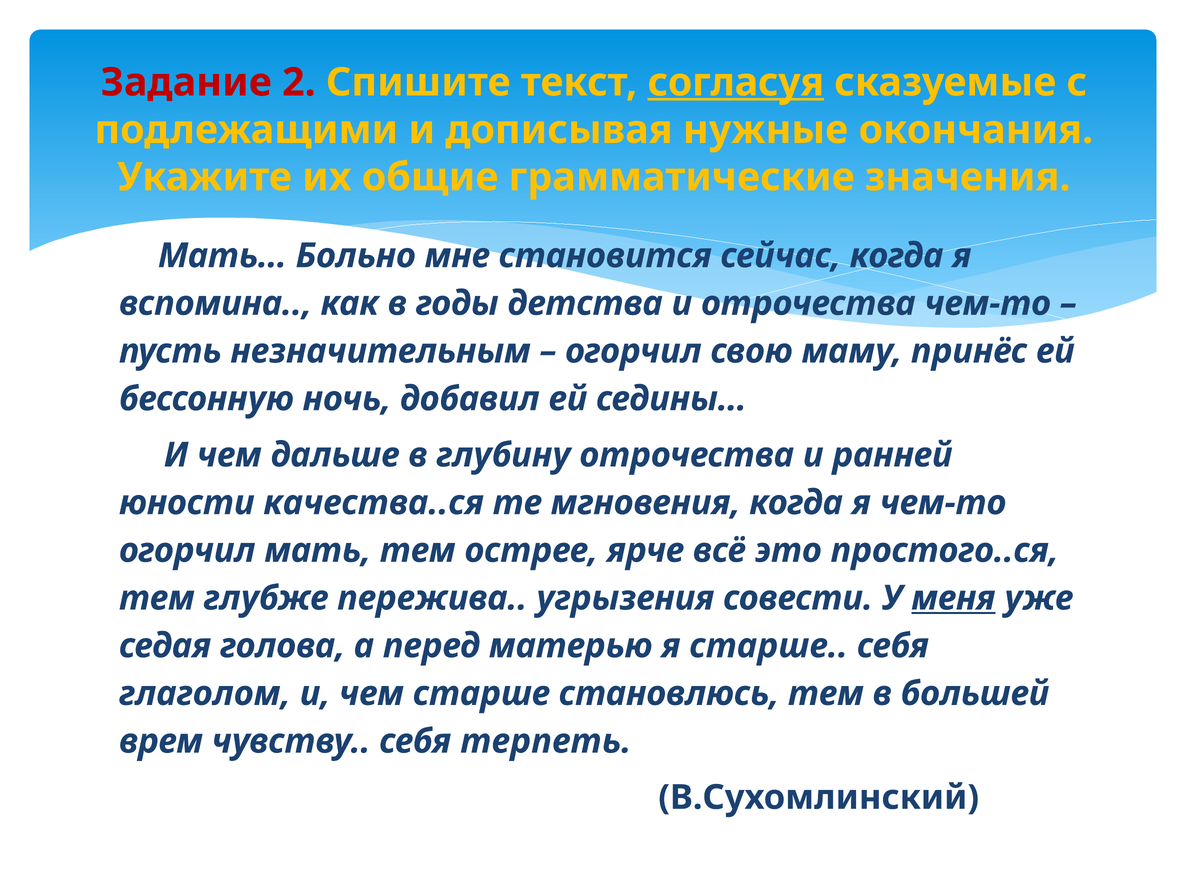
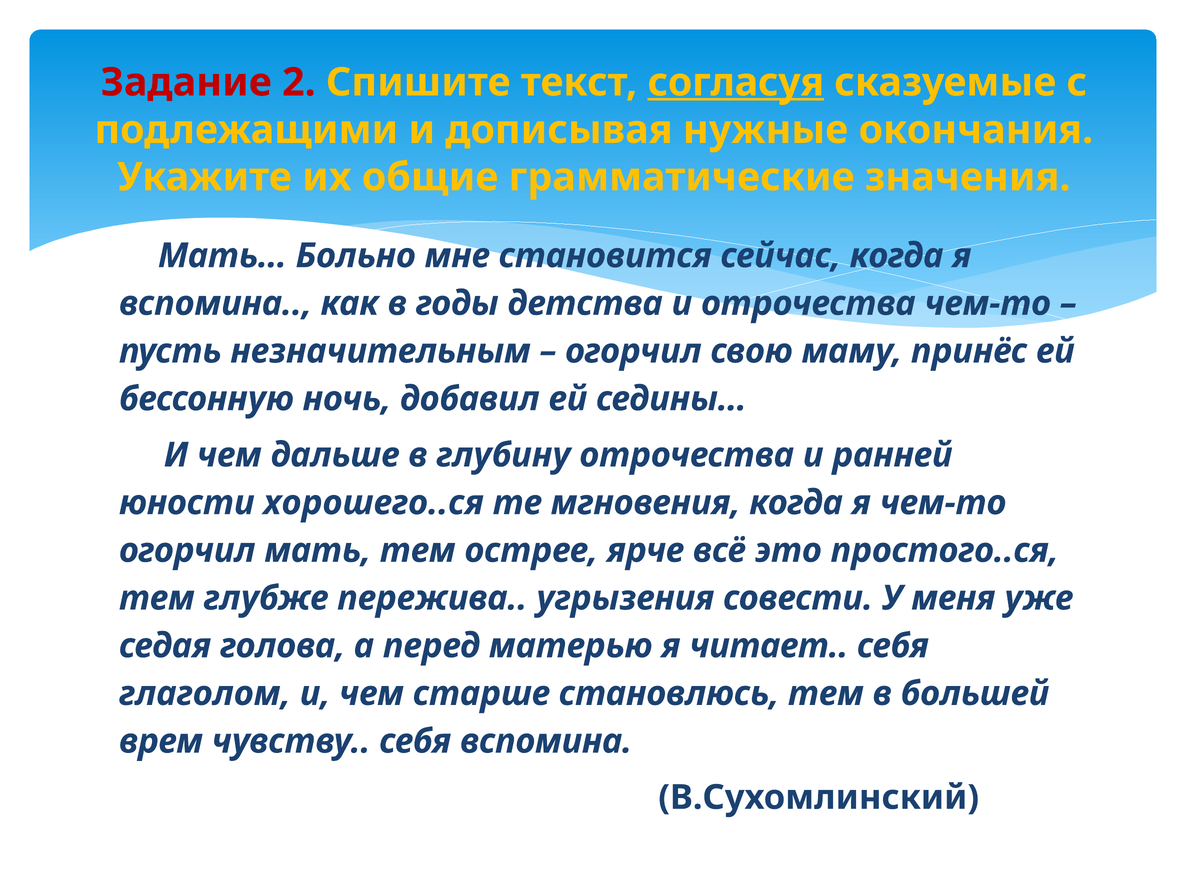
качества..ся: качества..ся -> хорошего..ся
меня underline: present -> none
я старше: старше -> читает
себя терпеть: терпеть -> вспомина
